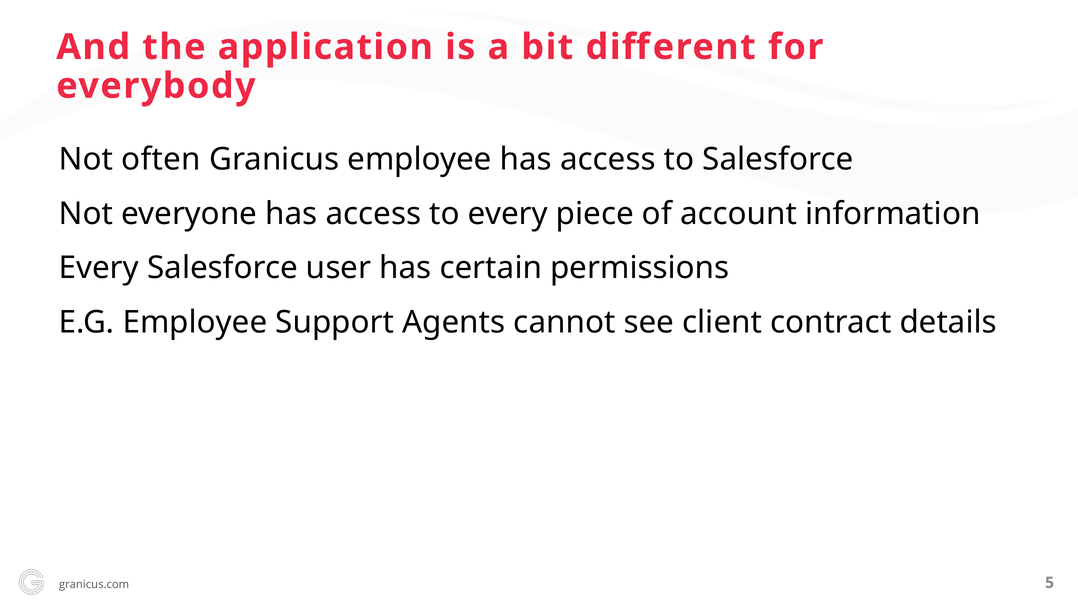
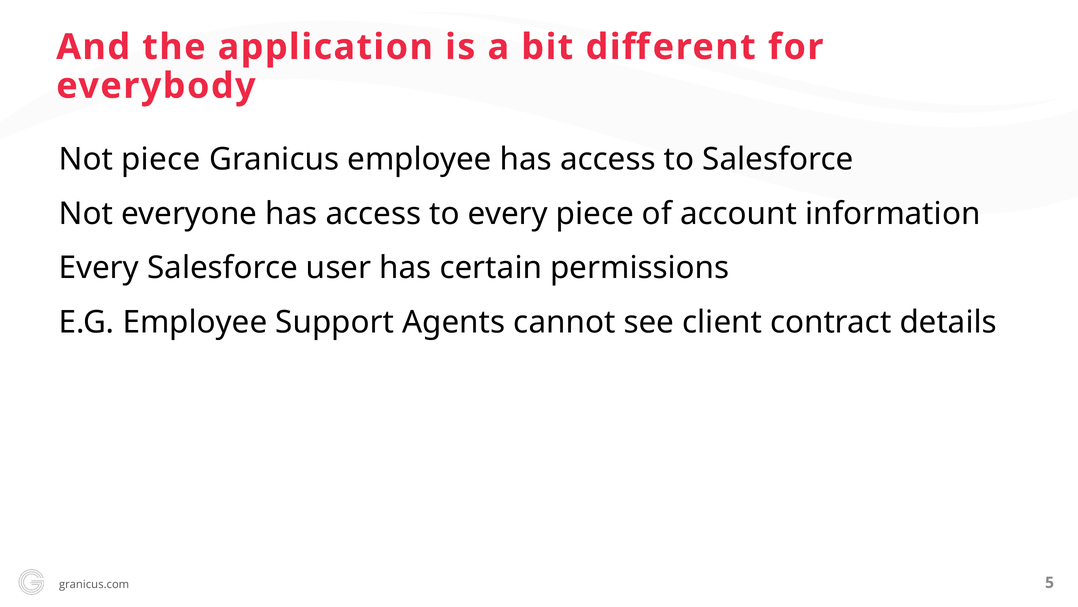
Not often: often -> piece
